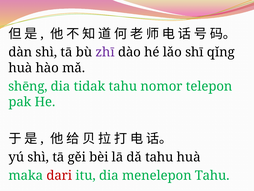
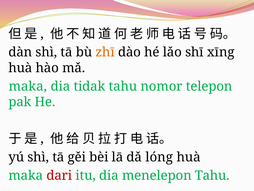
zhī colour: purple -> orange
qǐng: qǐng -> xīng
shēng at (28, 86): shēng -> maka
dǎ tahu: tahu -> lóng
